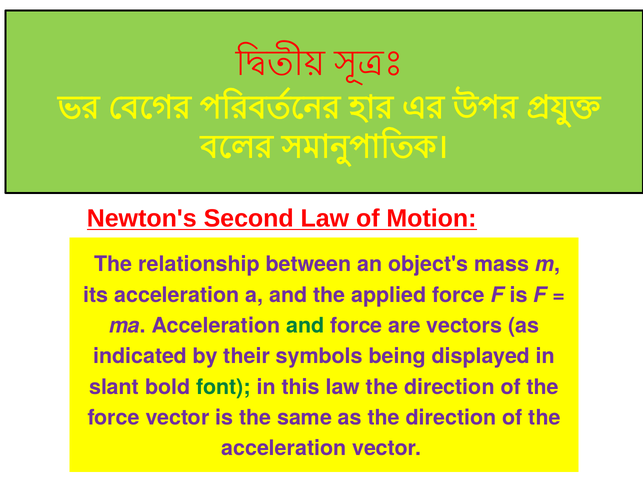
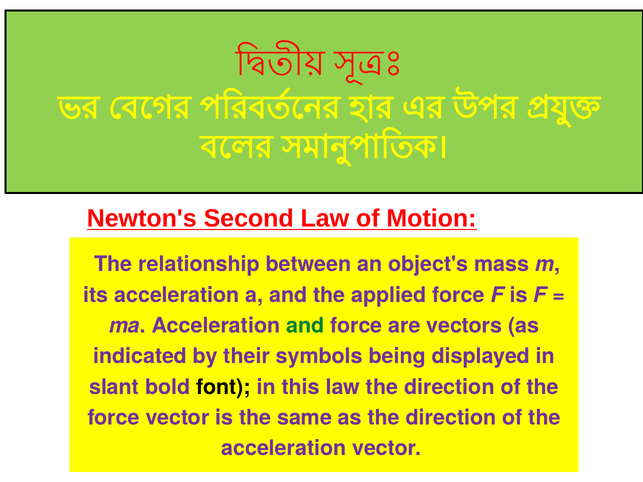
font colour: green -> black
